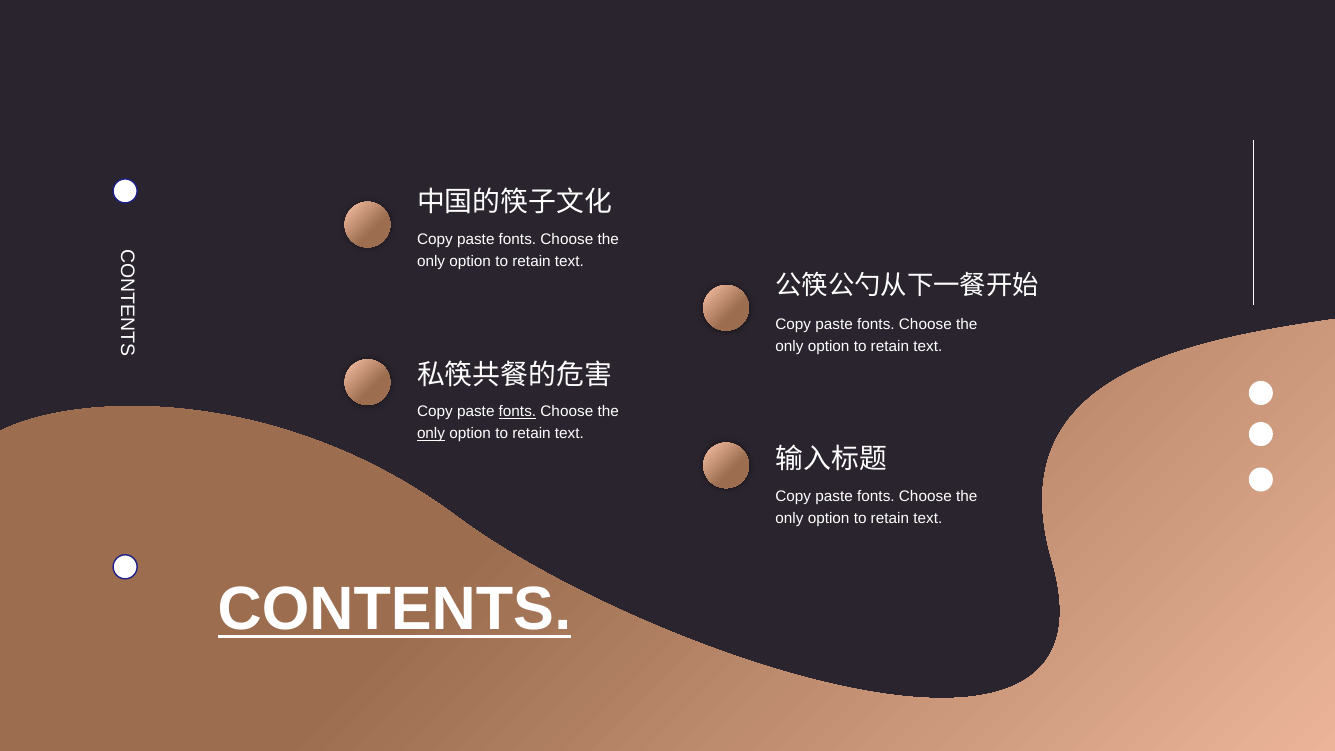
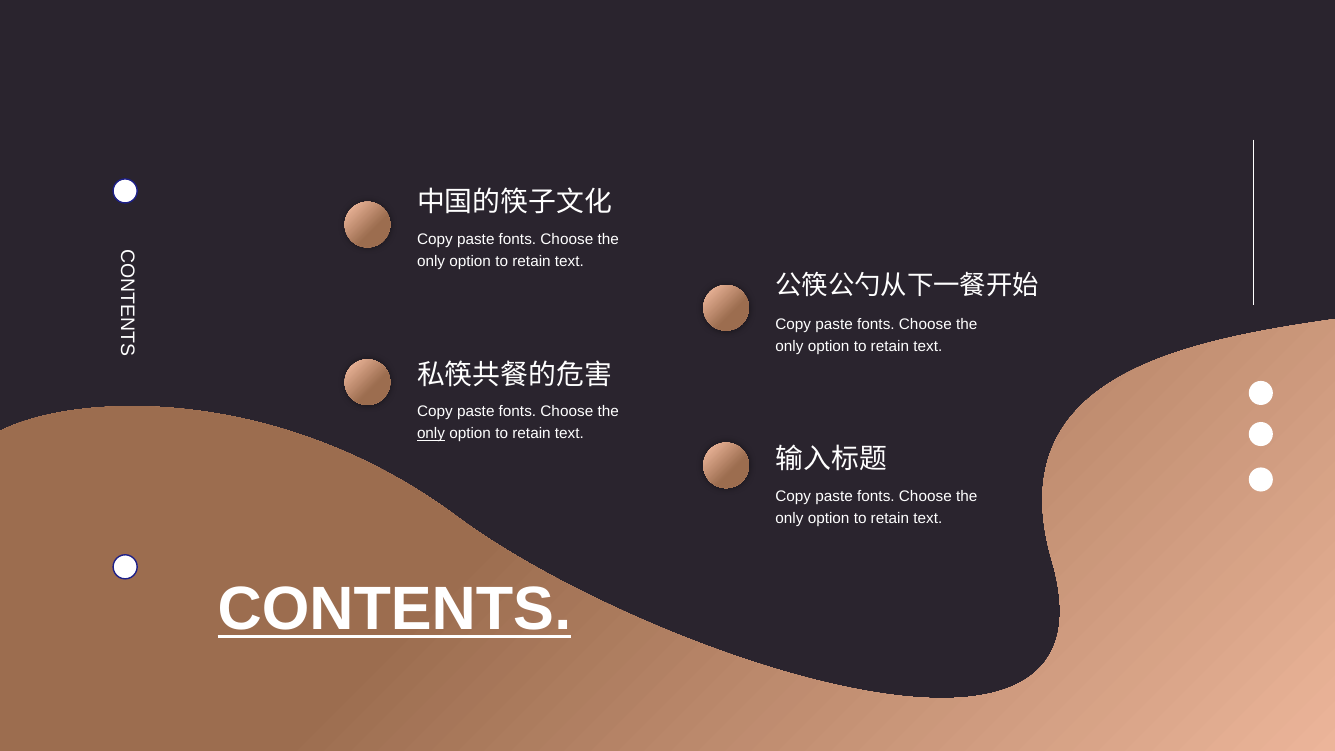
fonts at (517, 412) underline: present -> none
